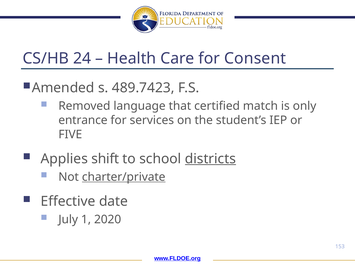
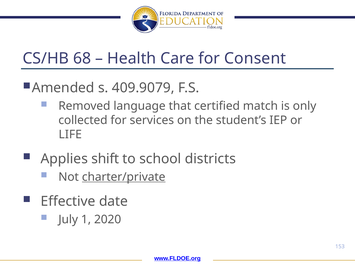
24: 24 -> 68
489.7423: 489.7423 -> 409.9079
entrance: entrance -> collected
FIVE: FIVE -> LIFE
districts underline: present -> none
